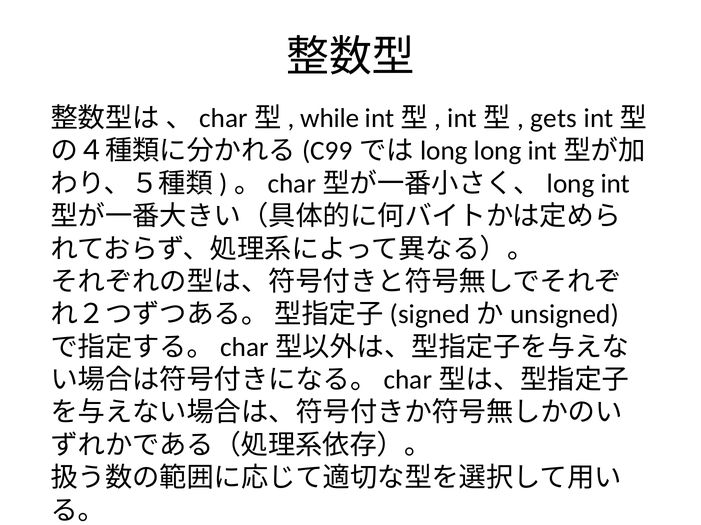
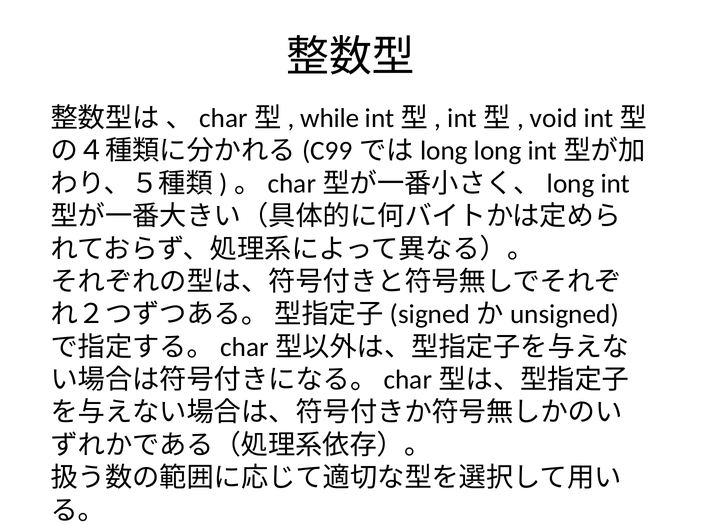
gets: gets -> void
